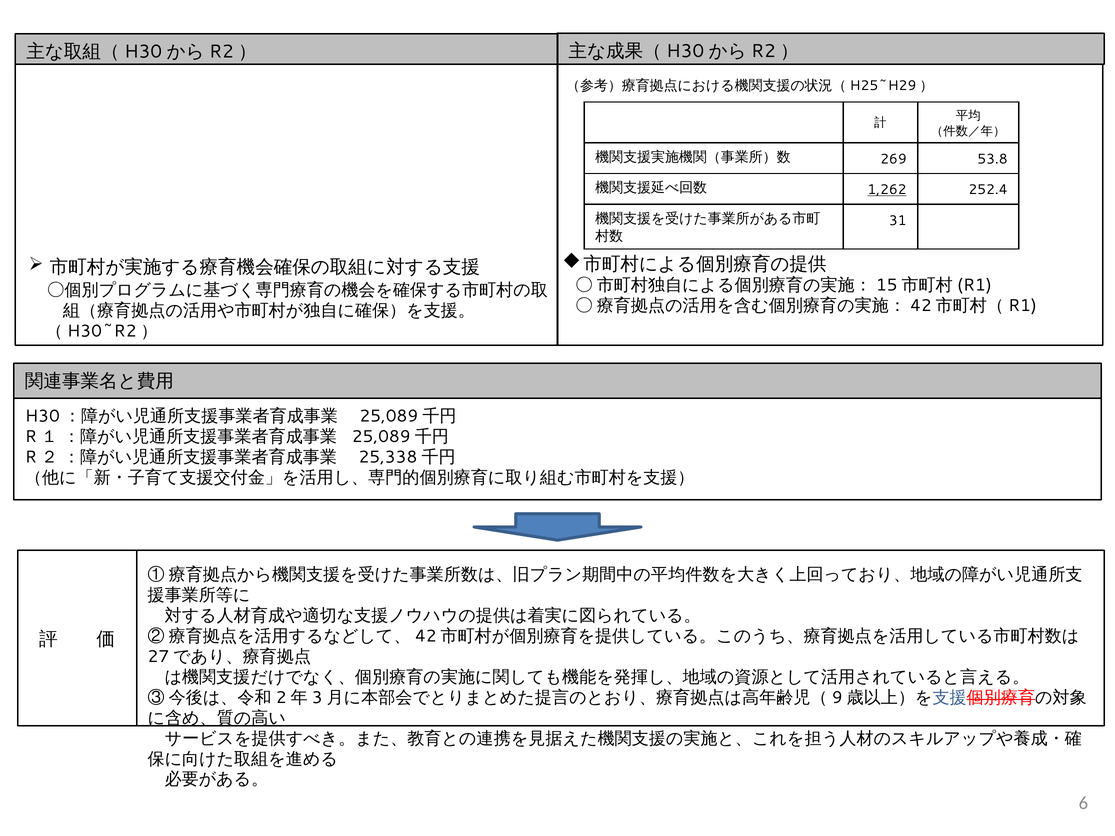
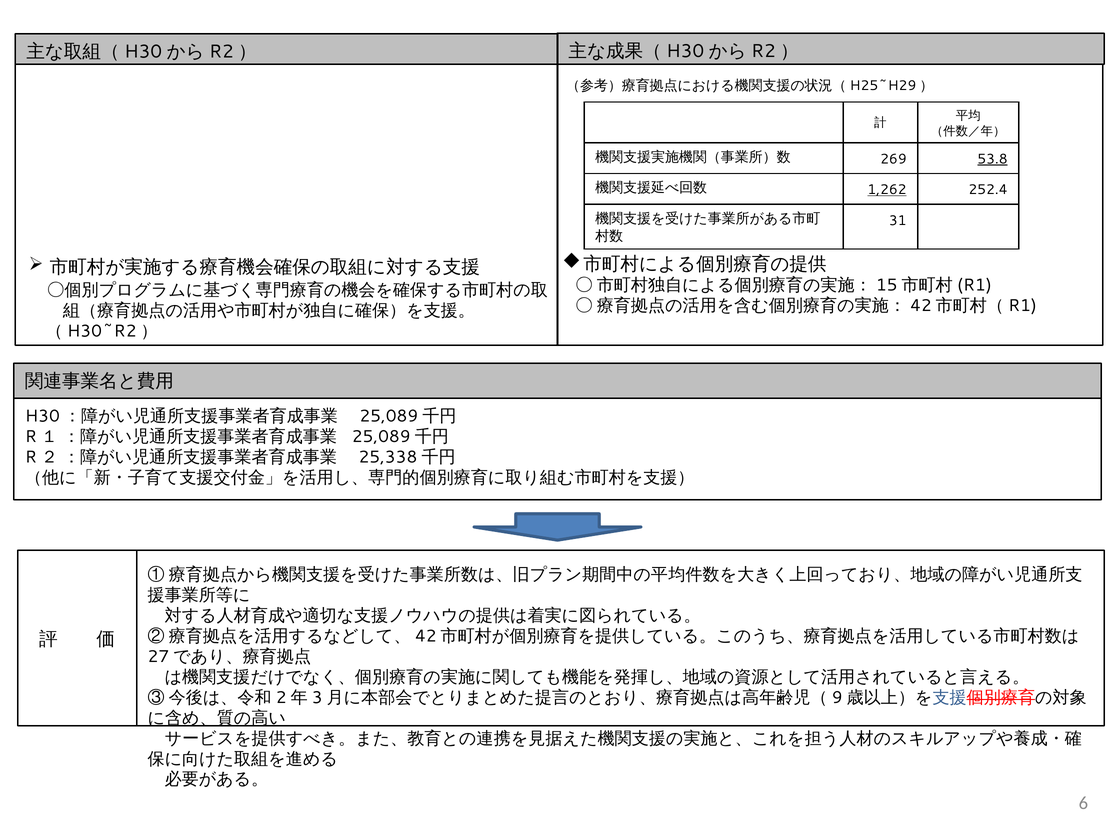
53.8 underline: none -> present
